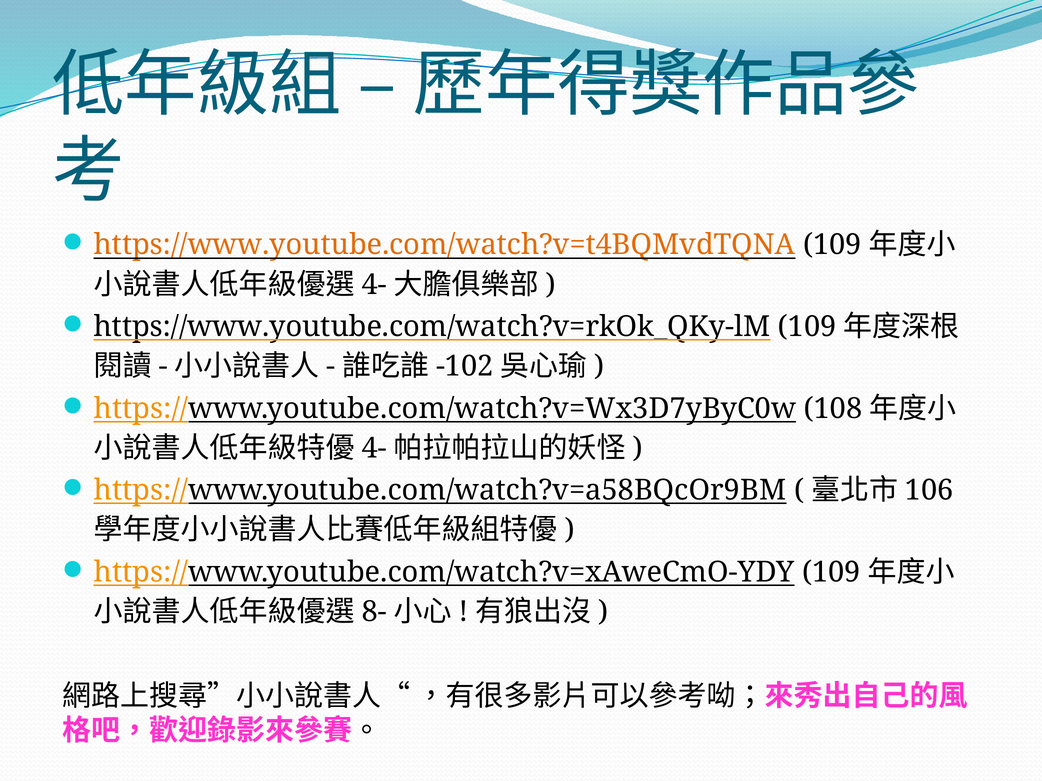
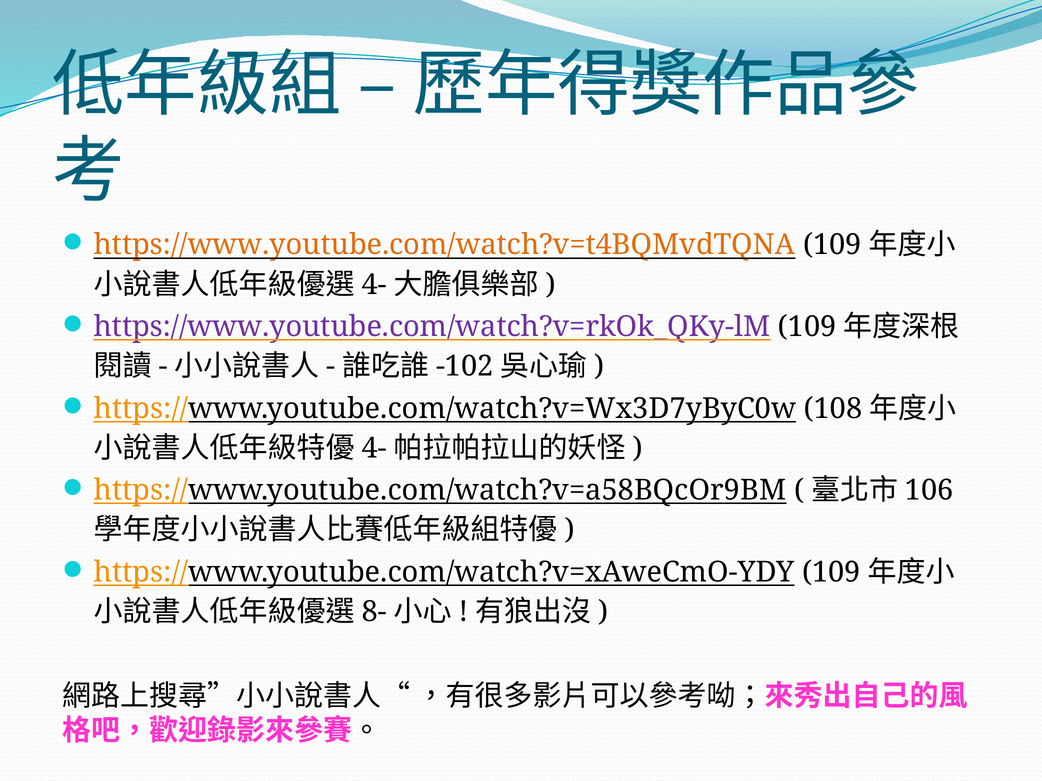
https://www.youtube.com/watch?v=rkOk_QKy-lM colour: black -> purple
